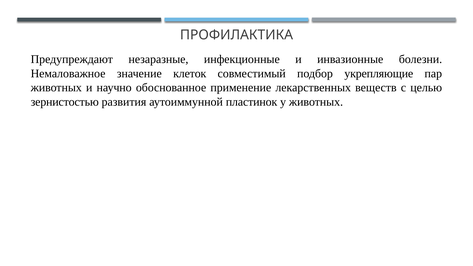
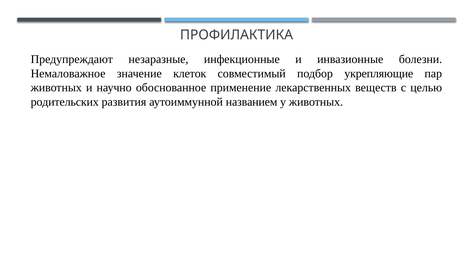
зернистостью: зернистостью -> родительских
пластинок: пластинок -> названием
